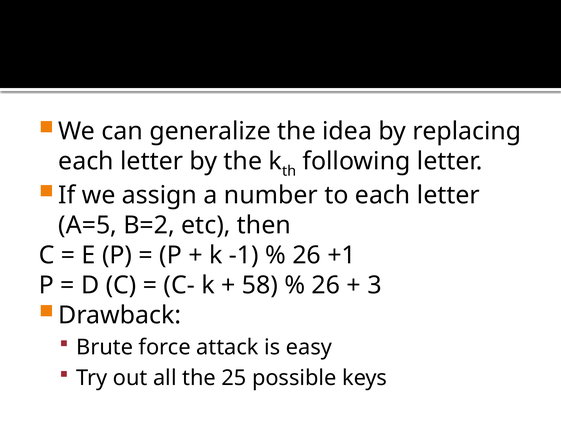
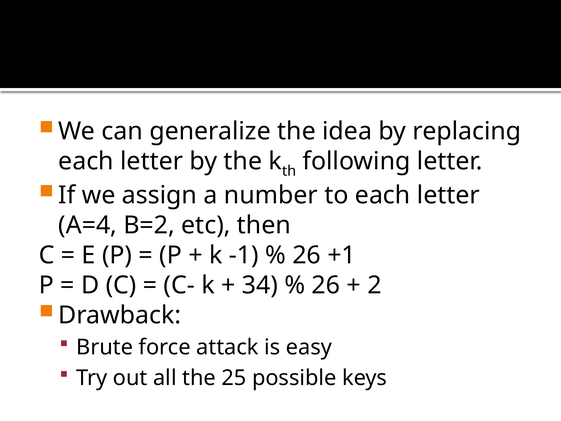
A=5: A=5 -> A=4
58: 58 -> 34
3: 3 -> 2
